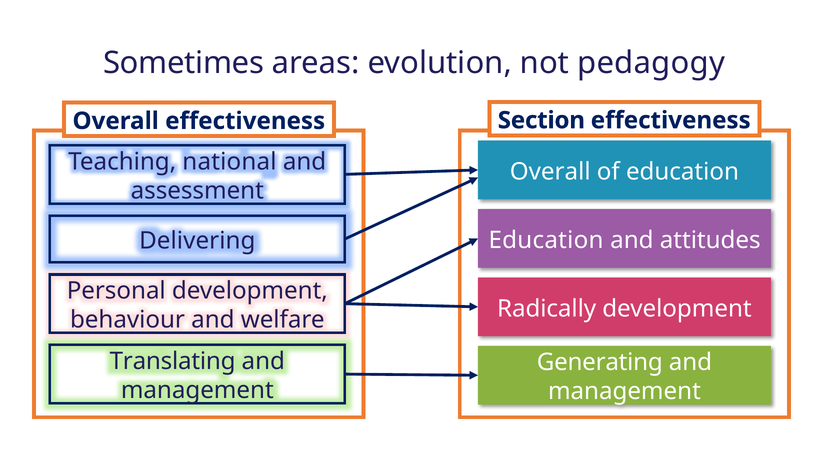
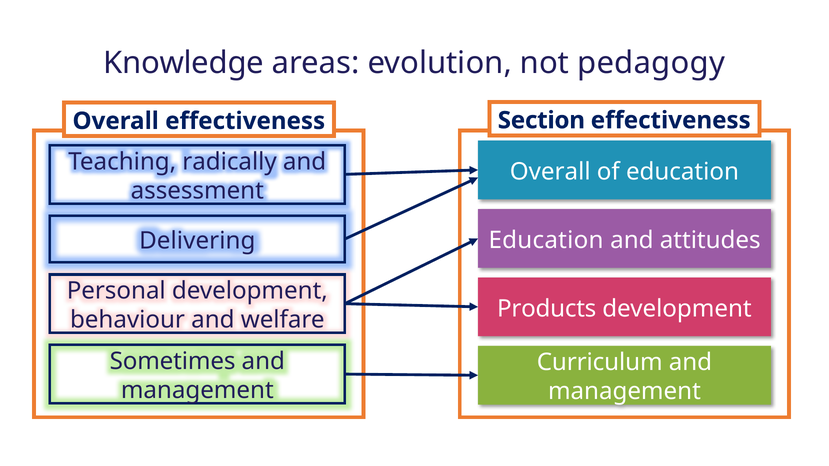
Sometimes: Sometimes -> Knowledge
national: national -> radically
Radically: Radically -> Products
Translating: Translating -> Sometimes
Generating: Generating -> Curriculum
